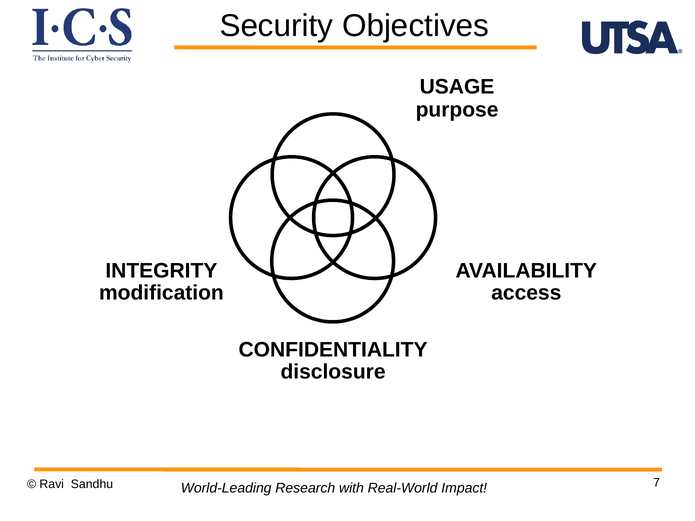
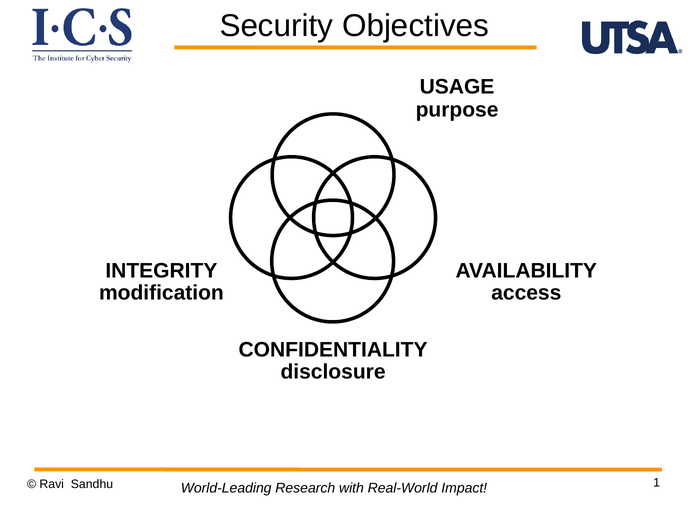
7: 7 -> 1
